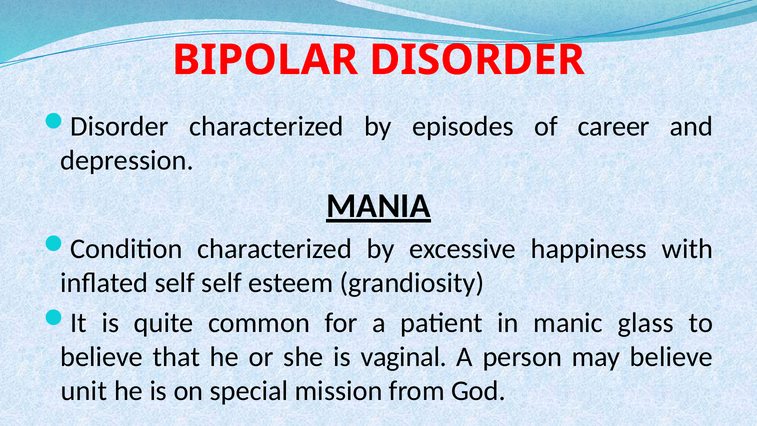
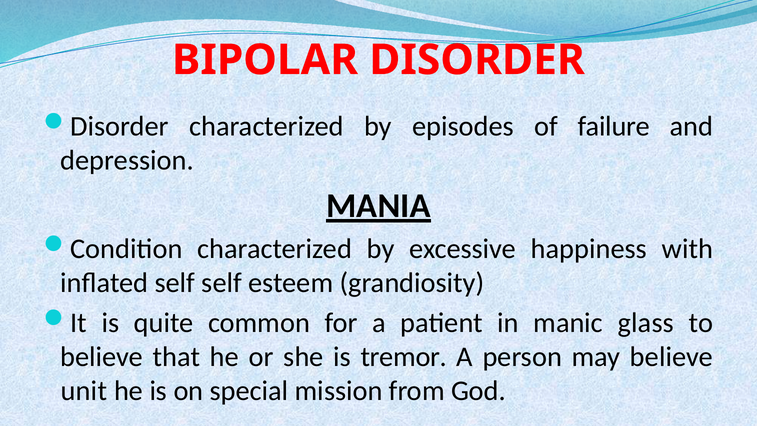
career: career -> failure
vaginal: vaginal -> tremor
